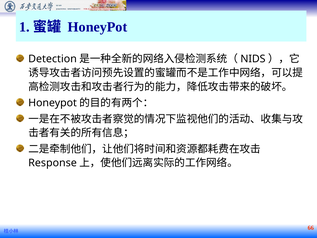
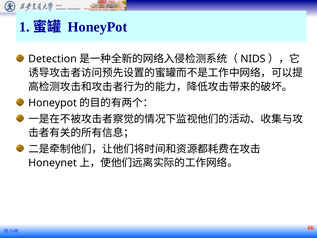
Response: Response -> Honeynet
